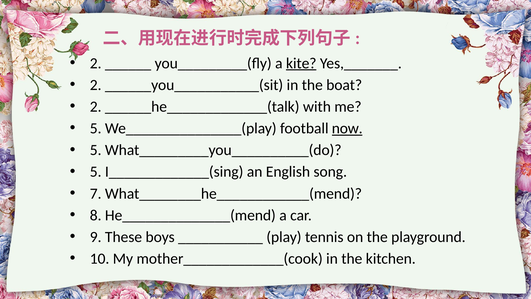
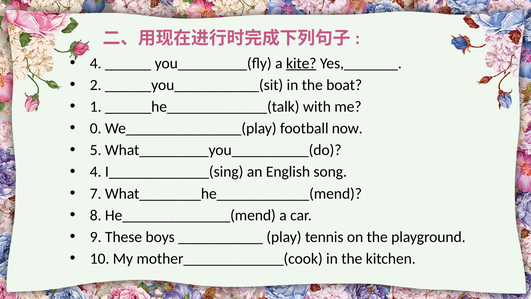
2 at (96, 63): 2 -> 4
2 at (96, 107): 2 -> 1
5 at (96, 128): 5 -> 0
now underline: present -> none
5 at (96, 172): 5 -> 4
